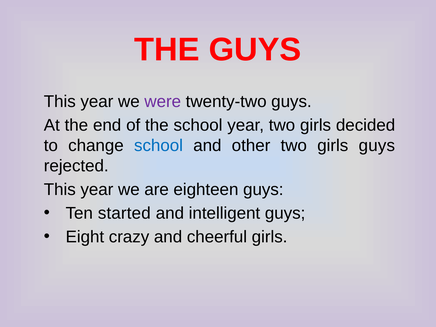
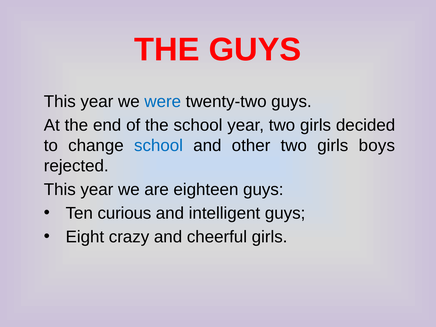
were colour: purple -> blue
girls guys: guys -> boys
started: started -> curious
